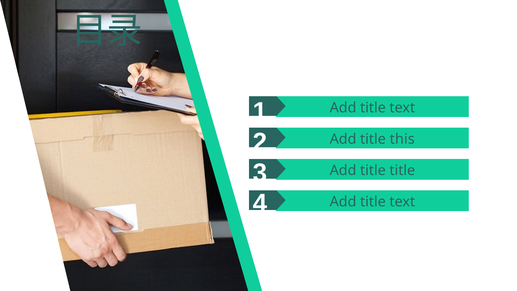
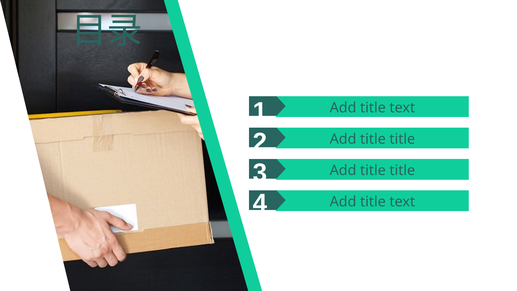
this at (402, 139): this -> title
